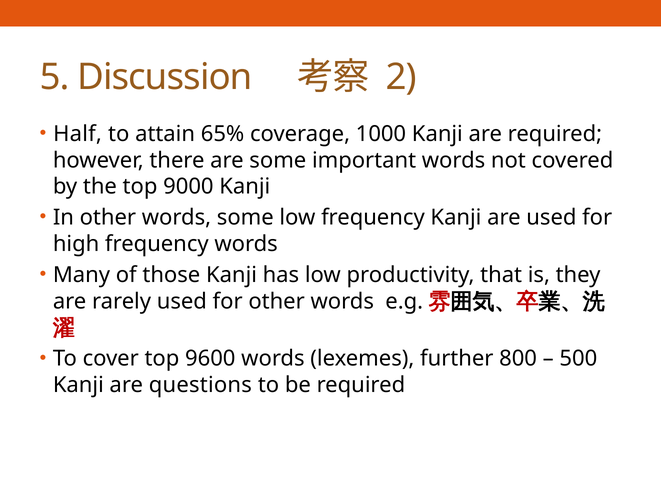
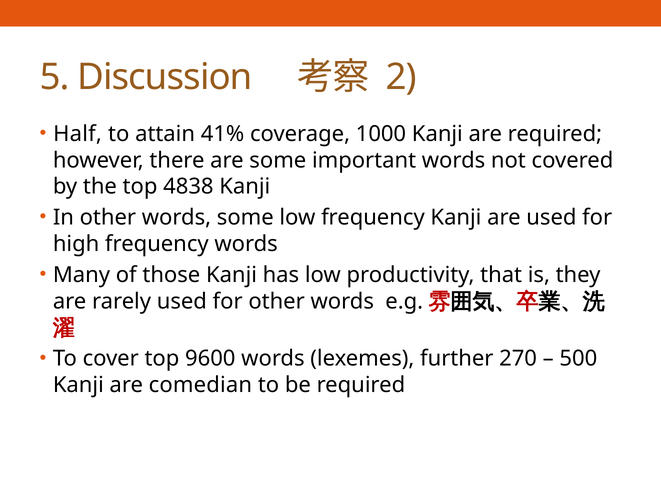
65%: 65% -> 41%
9000: 9000 -> 4838
800: 800 -> 270
questions: questions -> comedian
